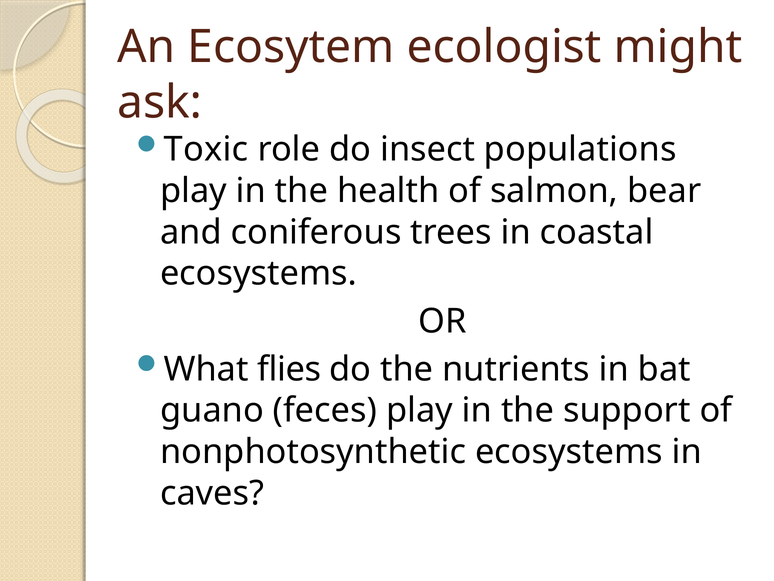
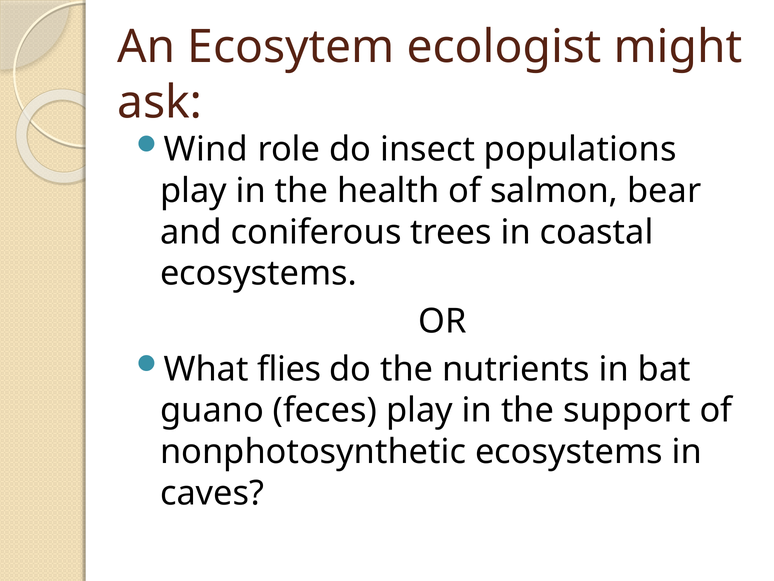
Toxic: Toxic -> Wind
